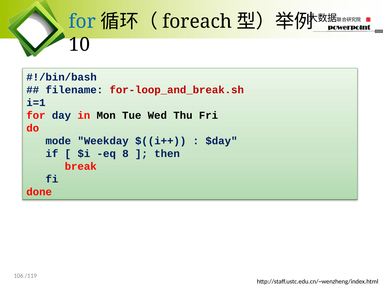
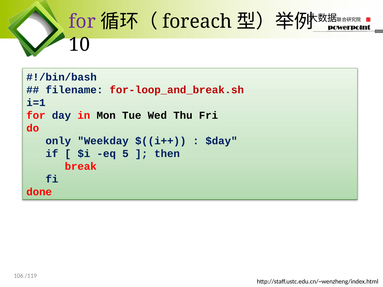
for at (82, 22) colour: blue -> purple
mode: mode -> only
8: 8 -> 5
